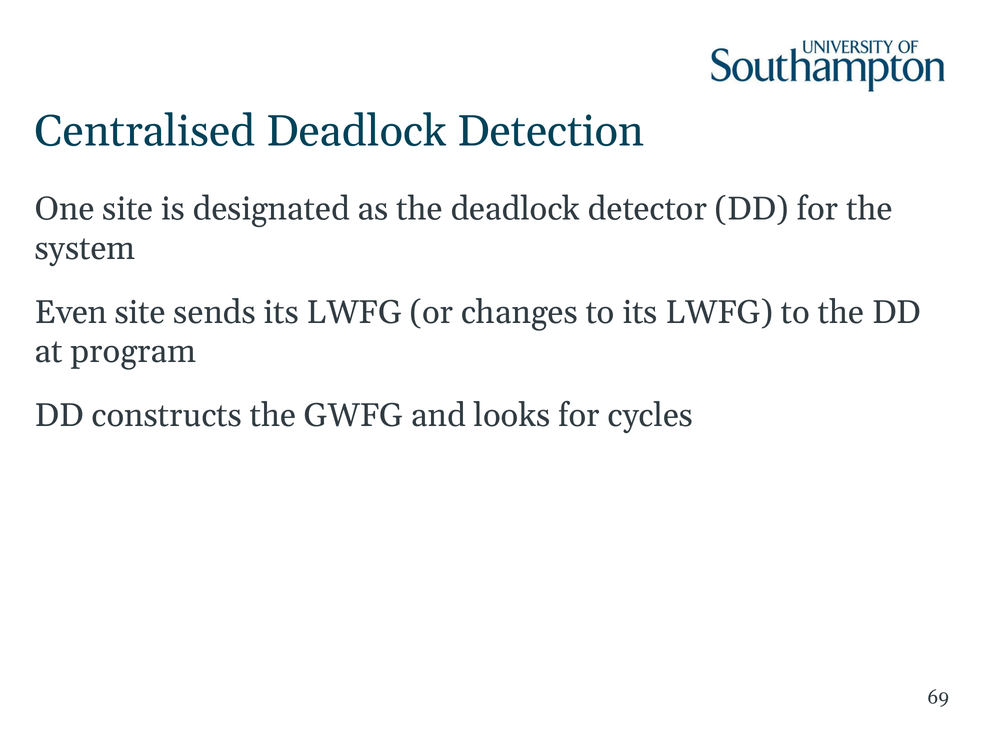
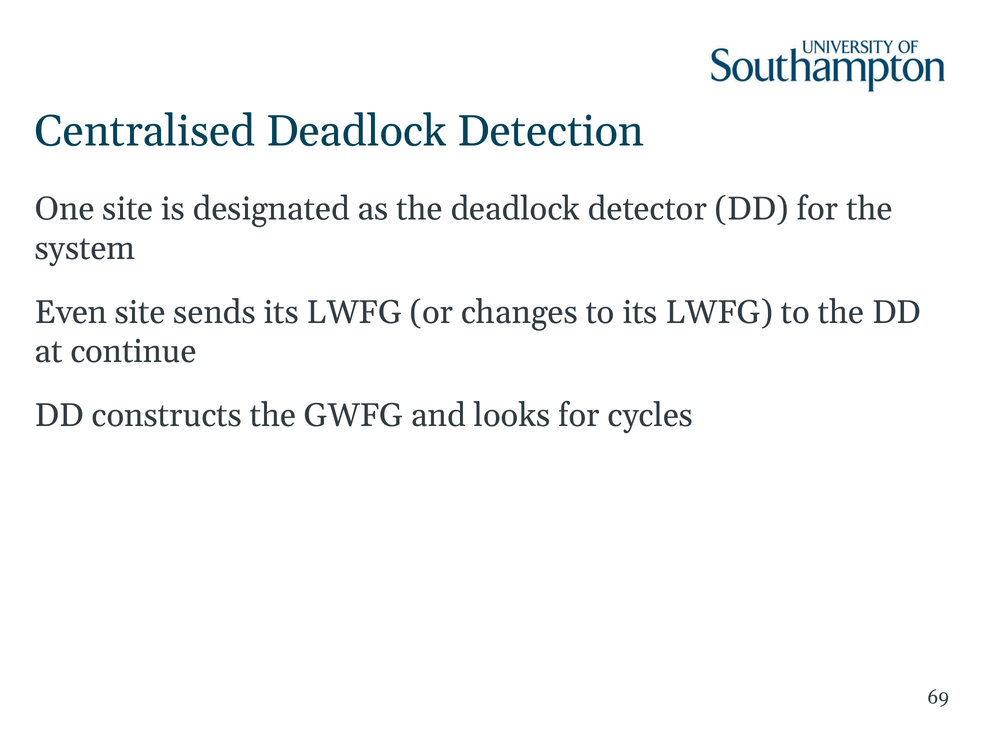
program: program -> continue
